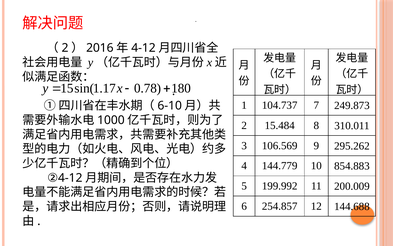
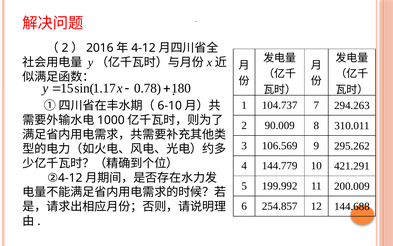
249.873: 249.873 -> 294.263
15.484: 15.484 -> 90.009
854.883: 854.883 -> 421.291
